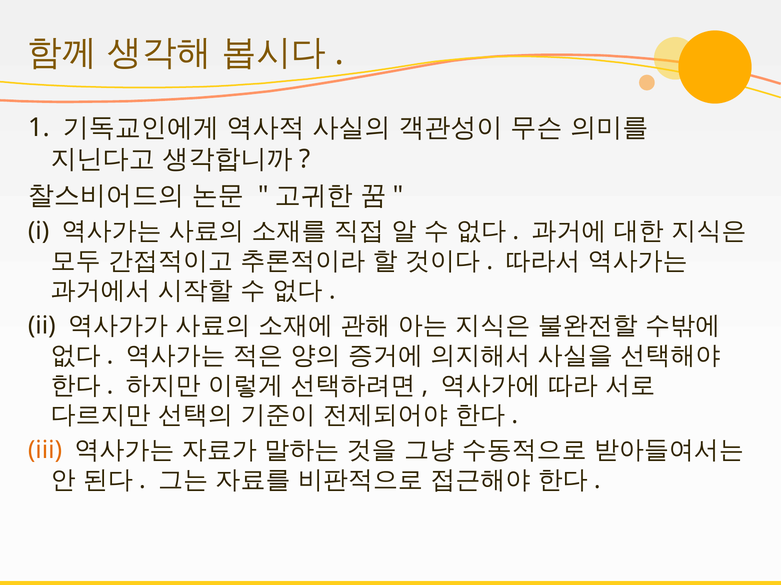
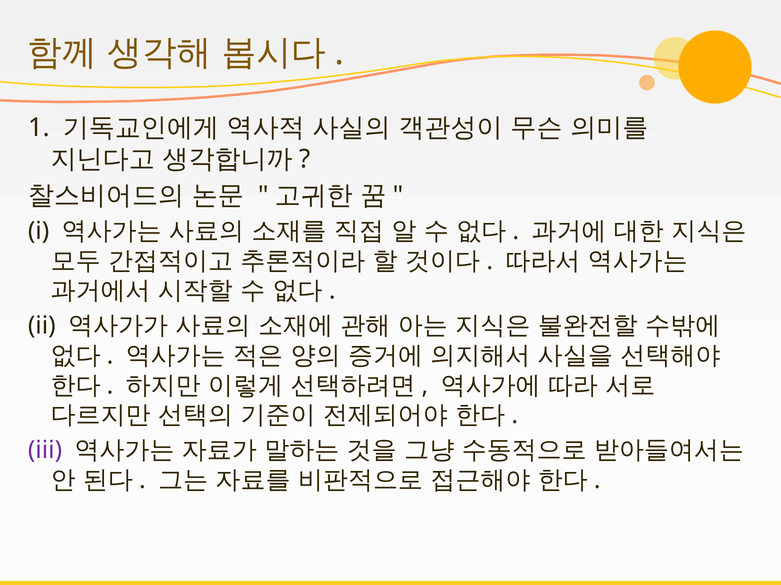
iii colour: orange -> purple
